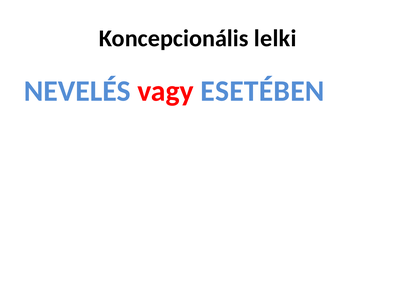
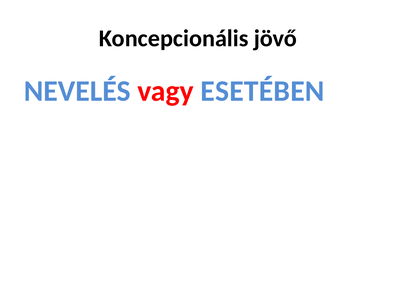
lelki: lelki -> jövő
